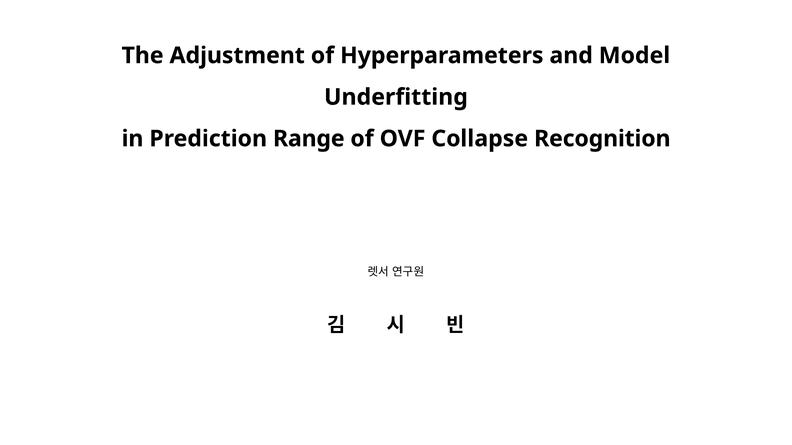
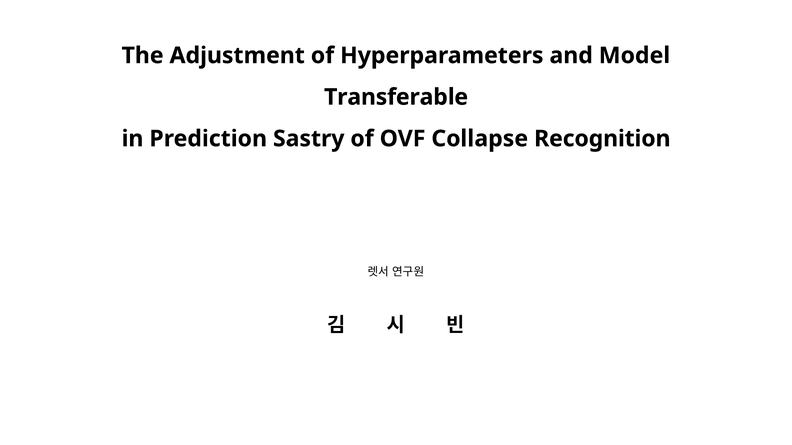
Underfitting: Underfitting -> Transferable
Range: Range -> Sastry
